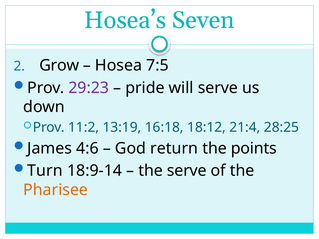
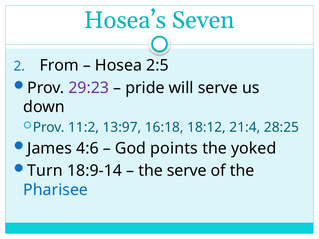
Grow: Grow -> From
7:5: 7:5 -> 2:5
13:19: 13:19 -> 13:97
return: return -> points
points: points -> yoked
Pharisee colour: orange -> blue
